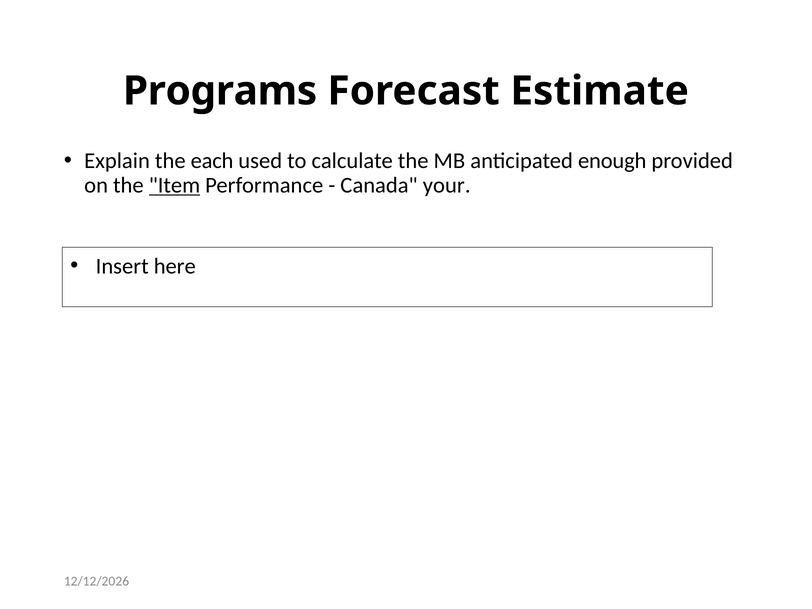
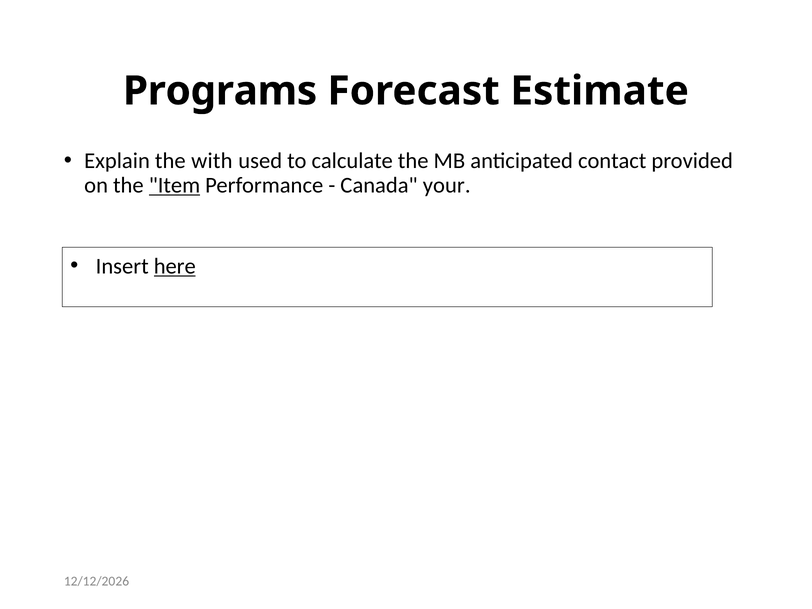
each: each -> with
enough: enough -> contact
here underline: none -> present
